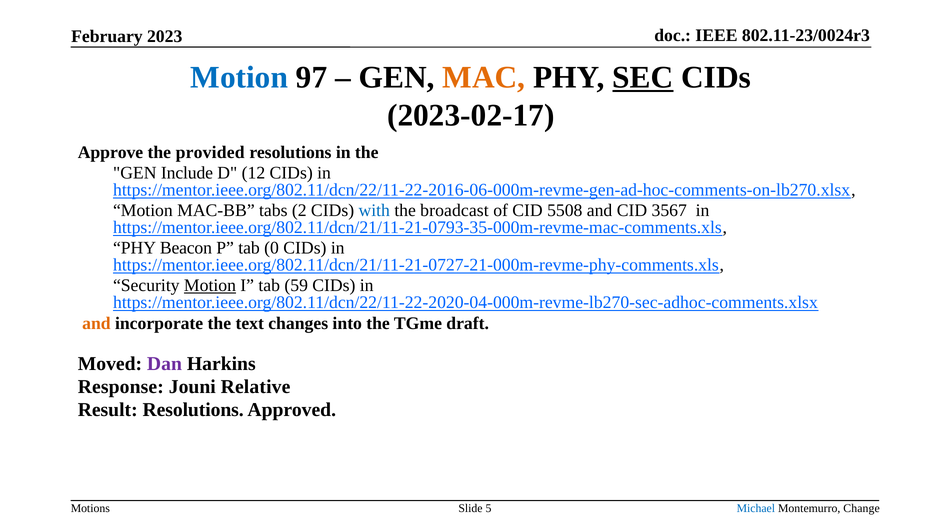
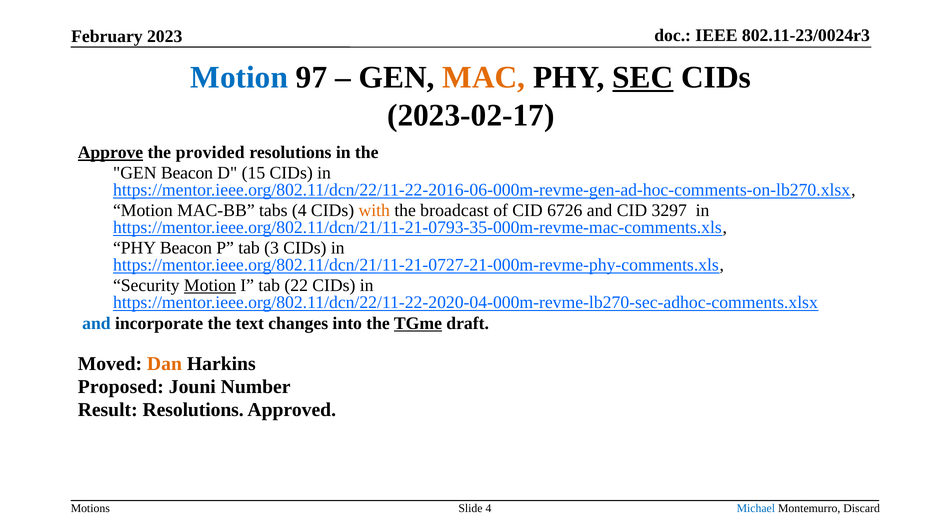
Approve underline: none -> present
GEN Include: Include -> Beacon
12: 12 -> 15
tabs 2: 2 -> 4
with colour: blue -> orange
5508: 5508 -> 6726
3567: 3567 -> 3297
0: 0 -> 3
59: 59 -> 22
and at (96, 323) colour: orange -> blue
TGme underline: none -> present
Dan colour: purple -> orange
Response: Response -> Proposed
Relative: Relative -> Number
Slide 5: 5 -> 4
Change: Change -> Discard
